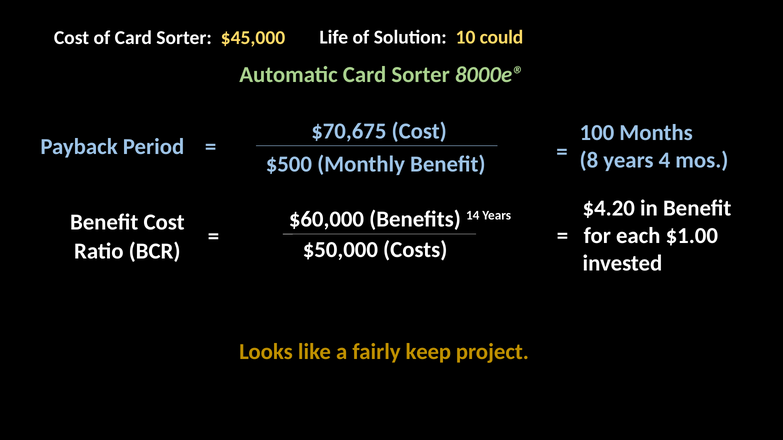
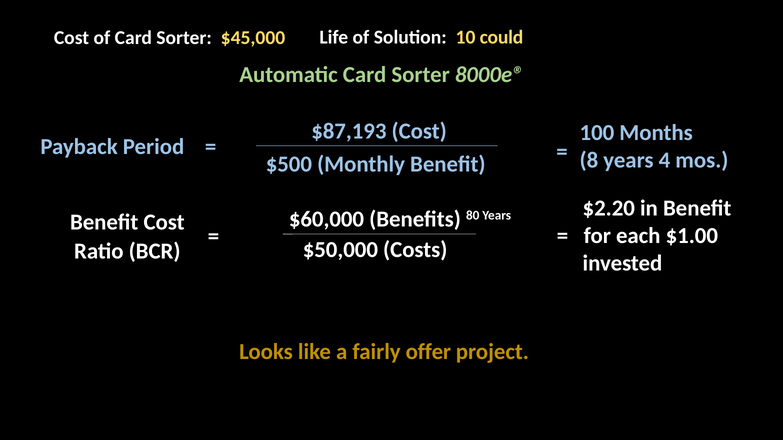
$70,675: $70,675 -> $87,193
14: 14 -> 80
$4.20: $4.20 -> $2.20
keep: keep -> offer
